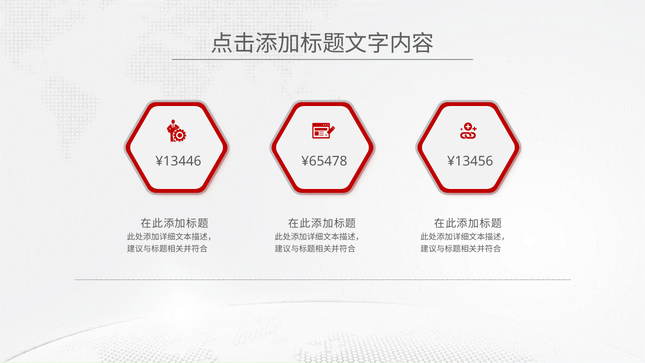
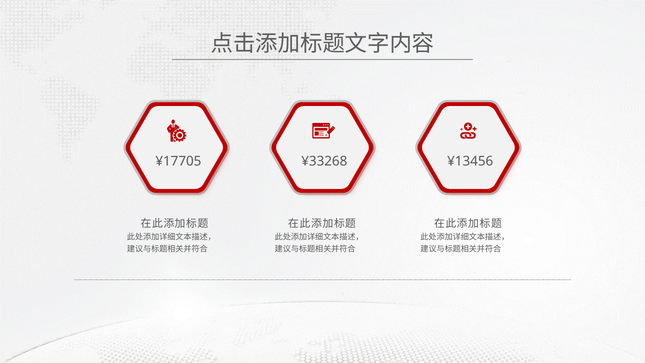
¥13446: ¥13446 -> ¥17705
¥65478: ¥65478 -> ¥33268
